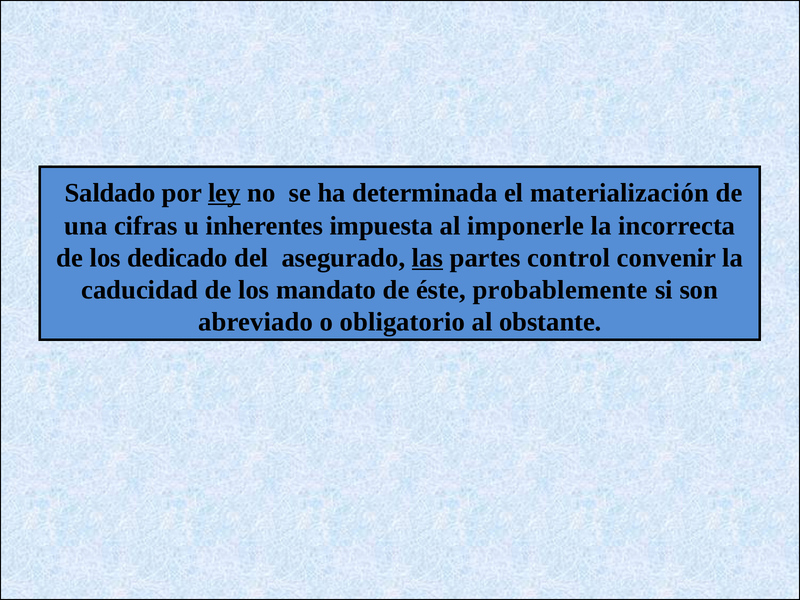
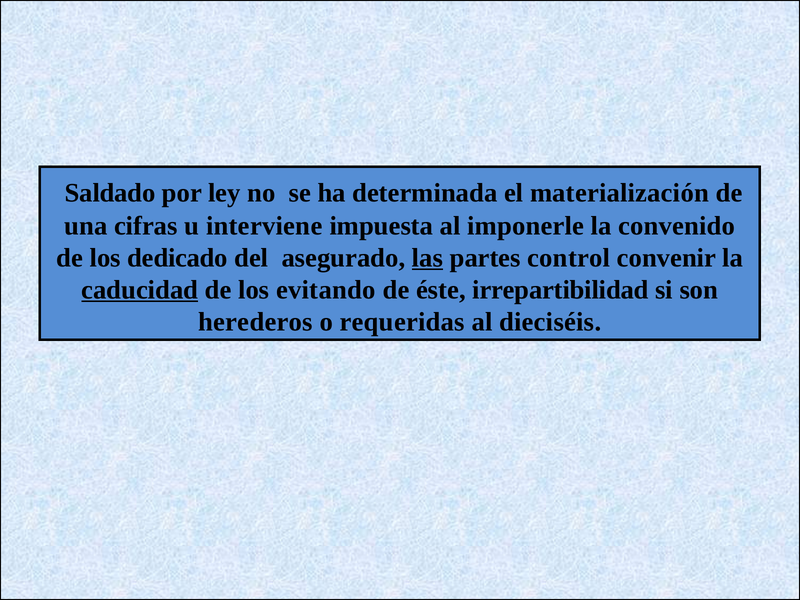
ley underline: present -> none
inherentes: inherentes -> interviene
incorrecta: incorrecta -> convenido
caducidad underline: none -> present
mandato: mandato -> evitando
probablemente: probablemente -> irrepartibilidad
abreviado: abreviado -> herederos
obligatorio: obligatorio -> requeridas
obstante: obstante -> dieciséis
